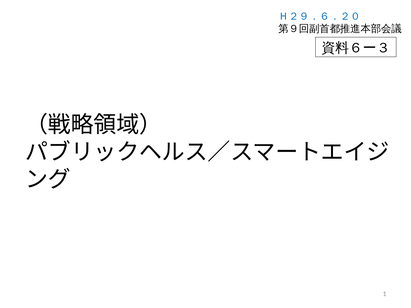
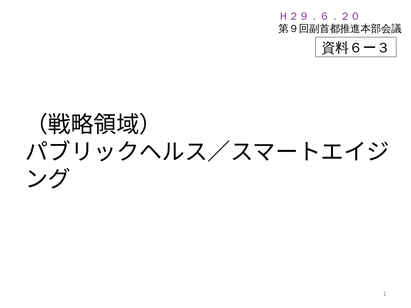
Ｈ２９．６．２０ colour: blue -> purple
